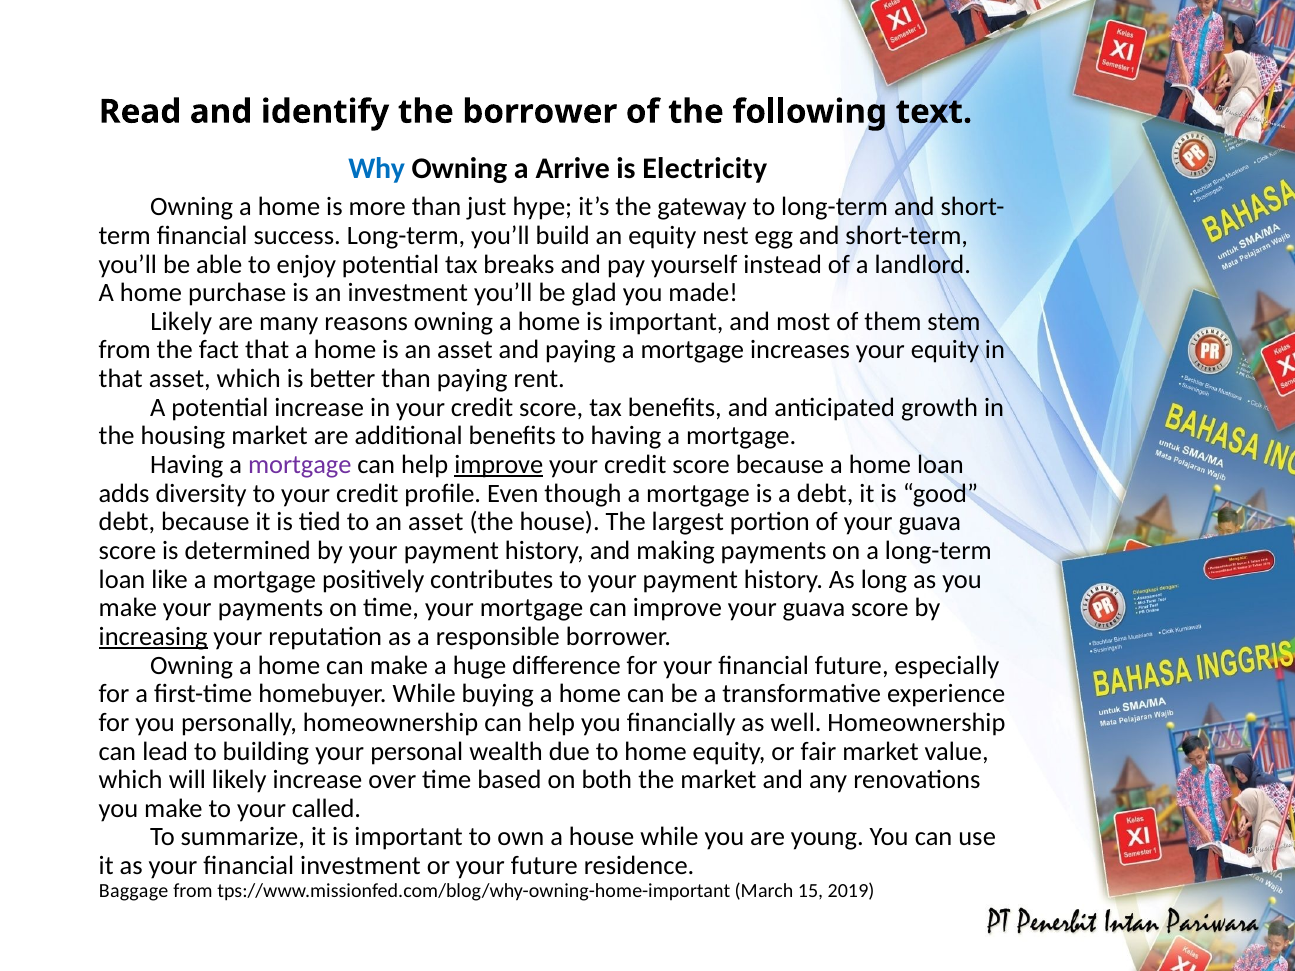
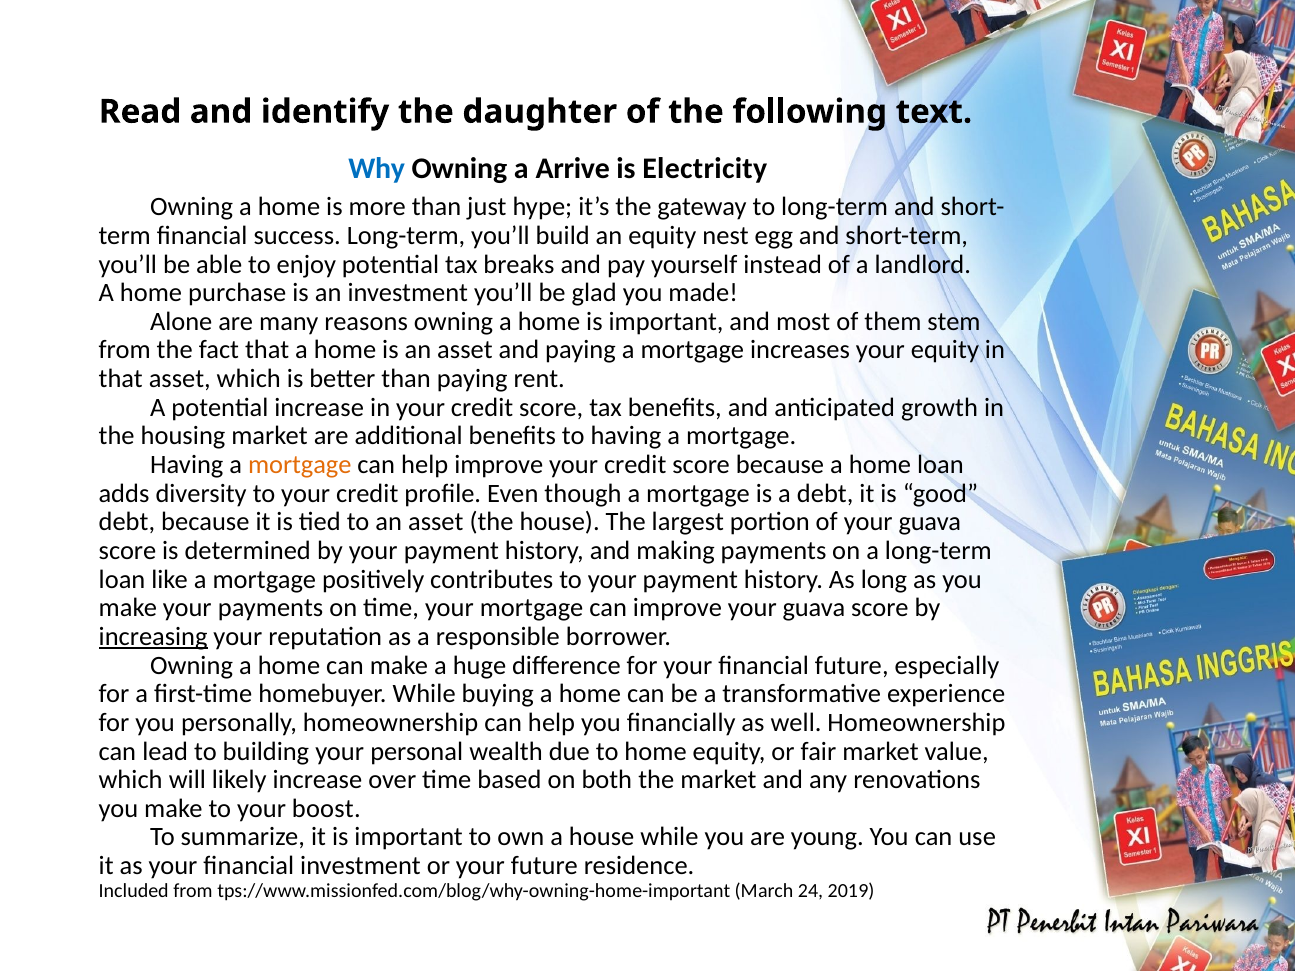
the borrower: borrower -> daughter
Likely at (181, 322): Likely -> Alone
mortgage at (300, 465) colour: purple -> orange
improve at (499, 465) underline: present -> none
called: called -> boost
Baggage: Baggage -> Included
15: 15 -> 24
